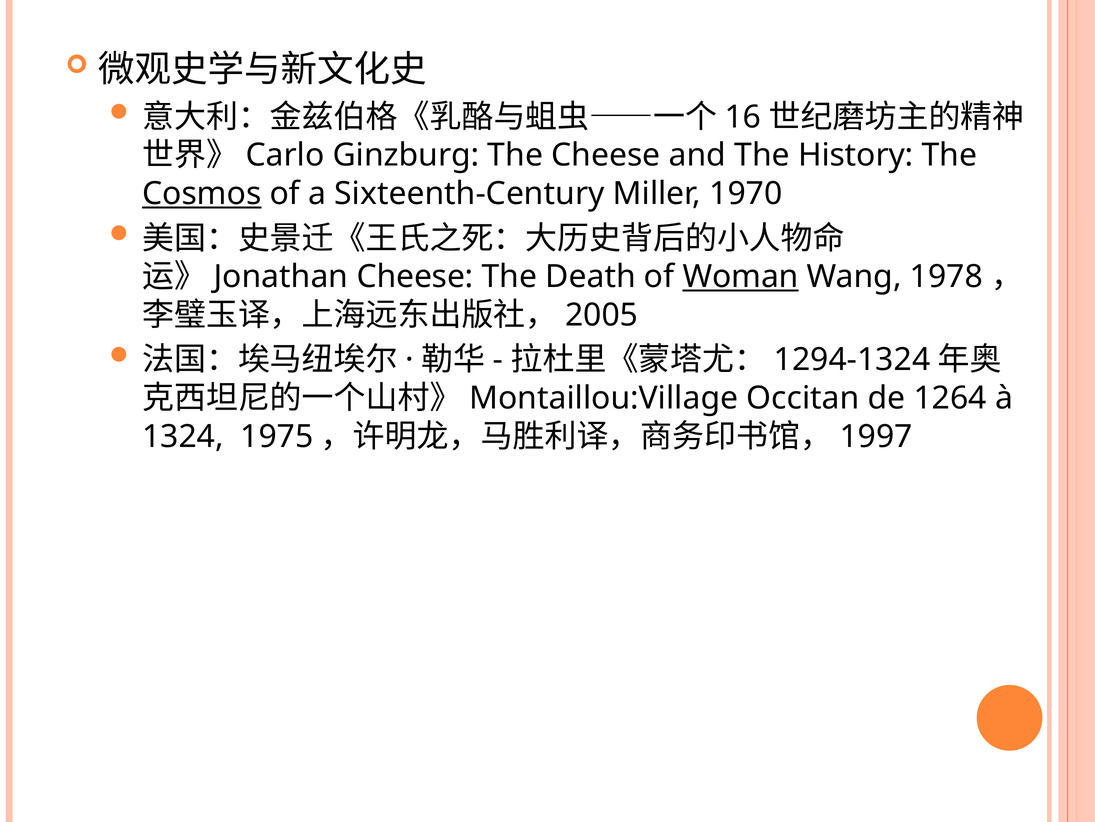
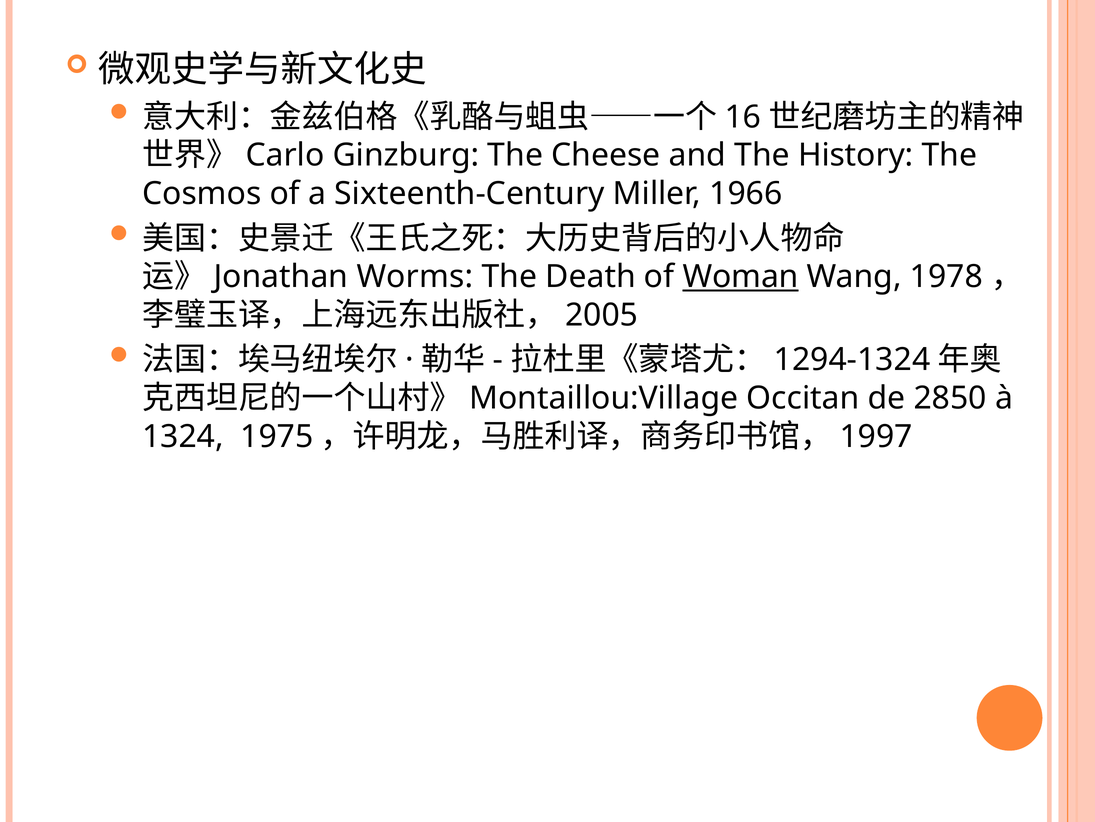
Cosmos underline: present -> none
1970: 1970 -> 1966
Cheese at (415, 277): Cheese -> Worms
1264: 1264 -> 2850
